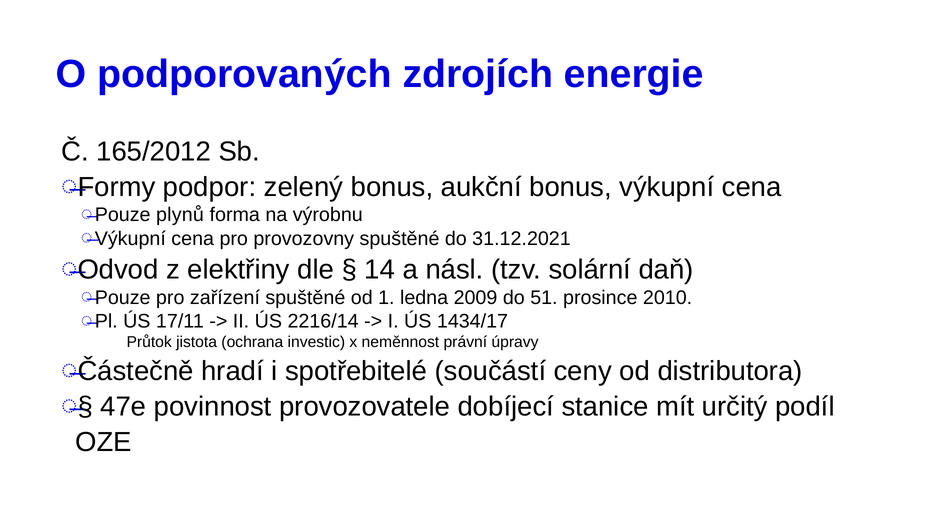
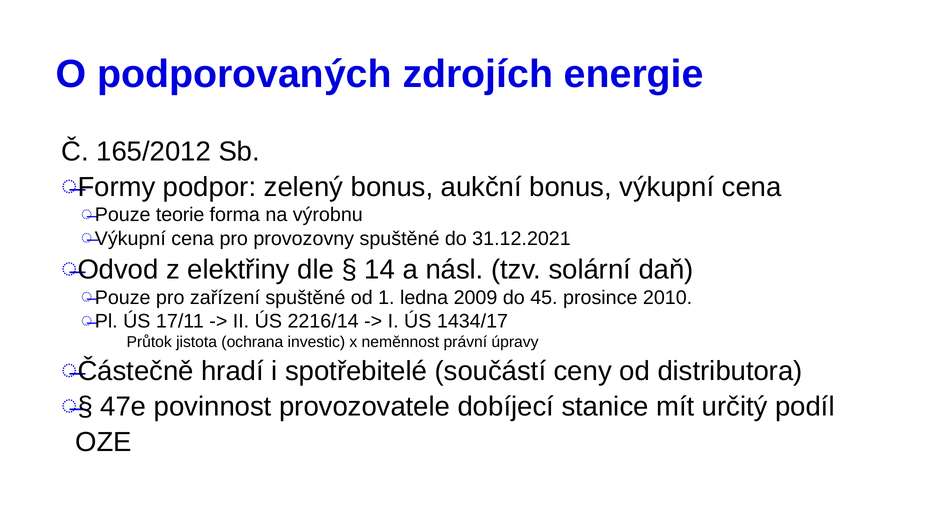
plynů: plynů -> teorie
51: 51 -> 45
